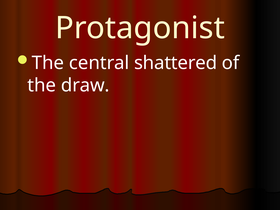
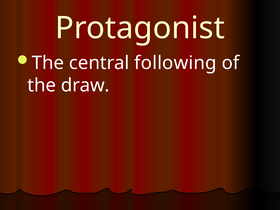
shattered: shattered -> following
